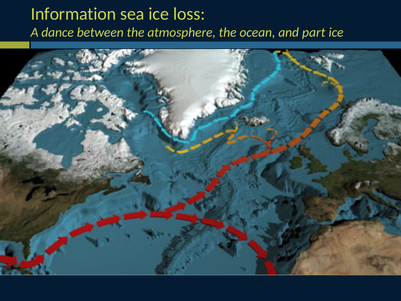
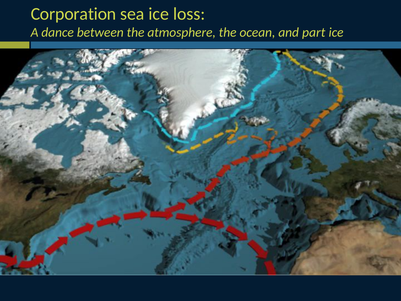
Information: Information -> Corporation
